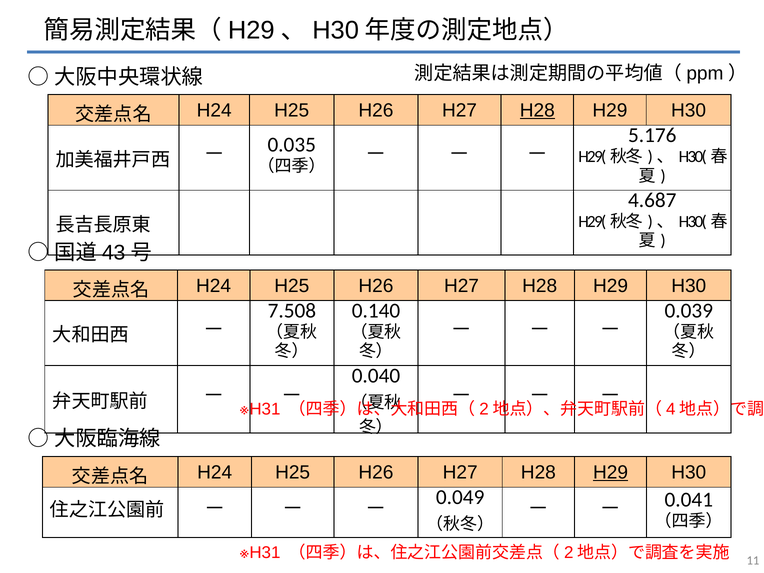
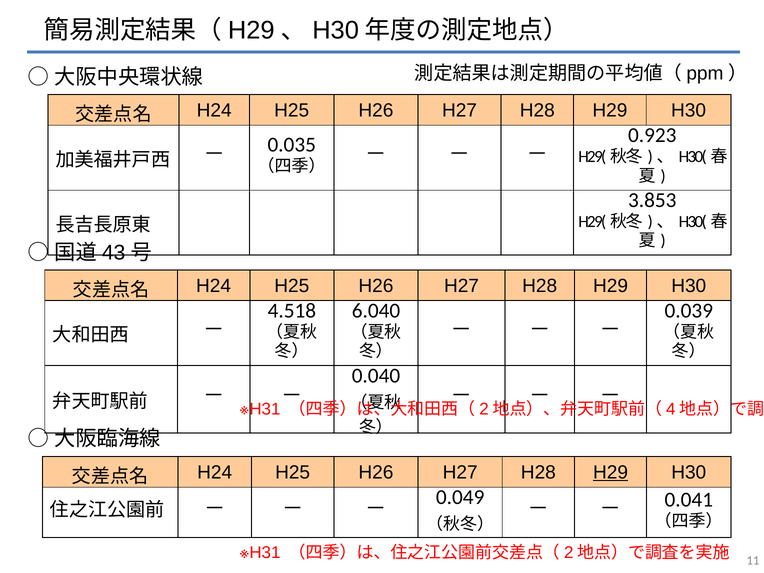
H28 at (537, 110) underline: present -> none
5.176: 5.176 -> 0.923
4.687: 4.687 -> 3.853
7.508: 7.508 -> 4.518
0.140: 0.140 -> 6.040
